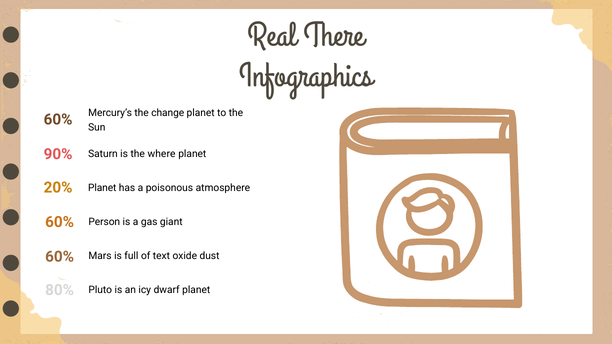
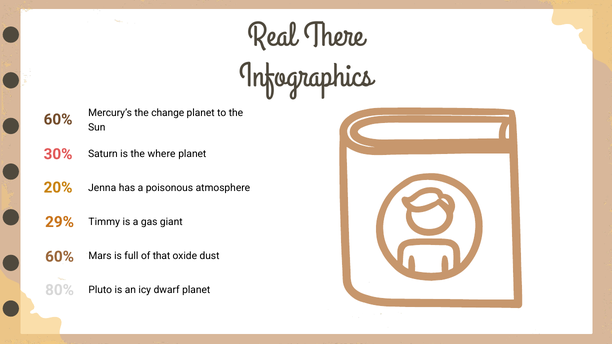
90%: 90% -> 30%
Planet at (102, 188): Planet -> Jenna
60% at (60, 222): 60% -> 29%
Person: Person -> Timmy
text: text -> that
